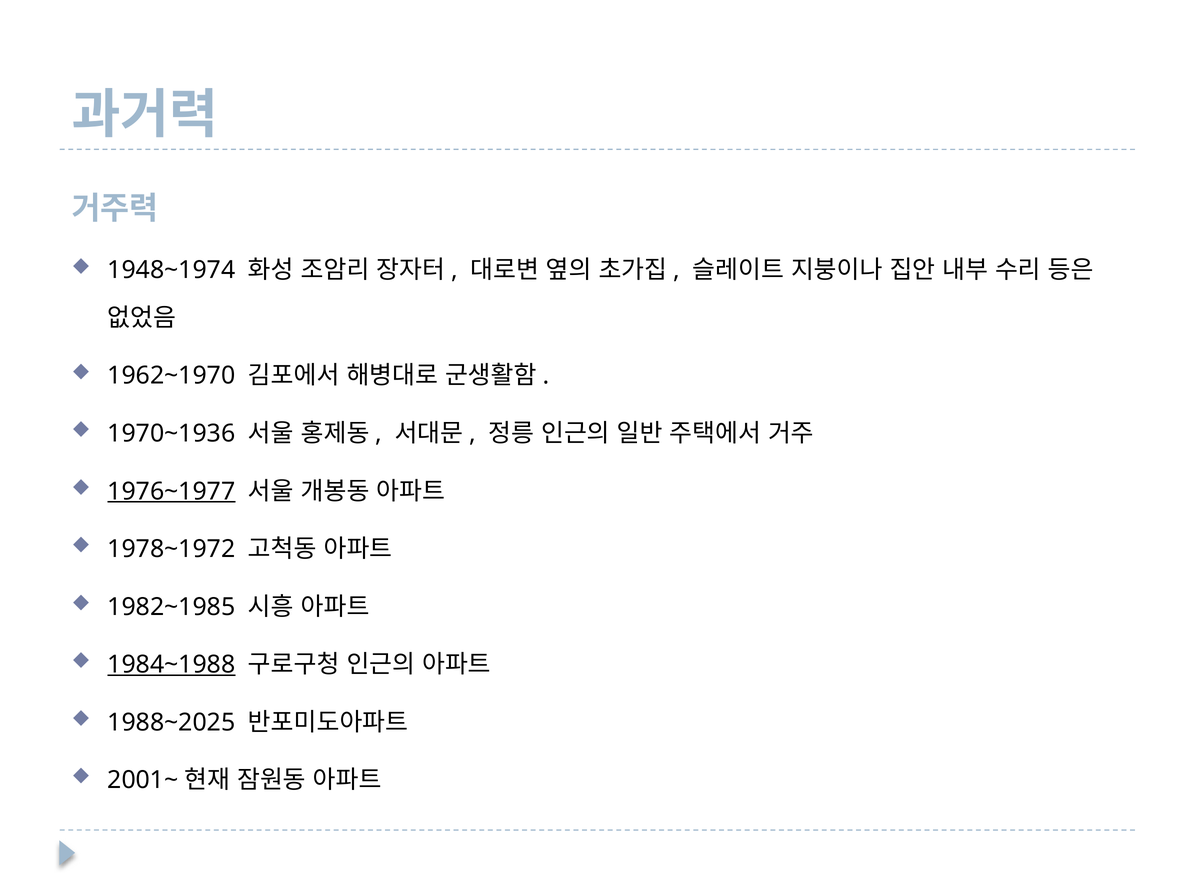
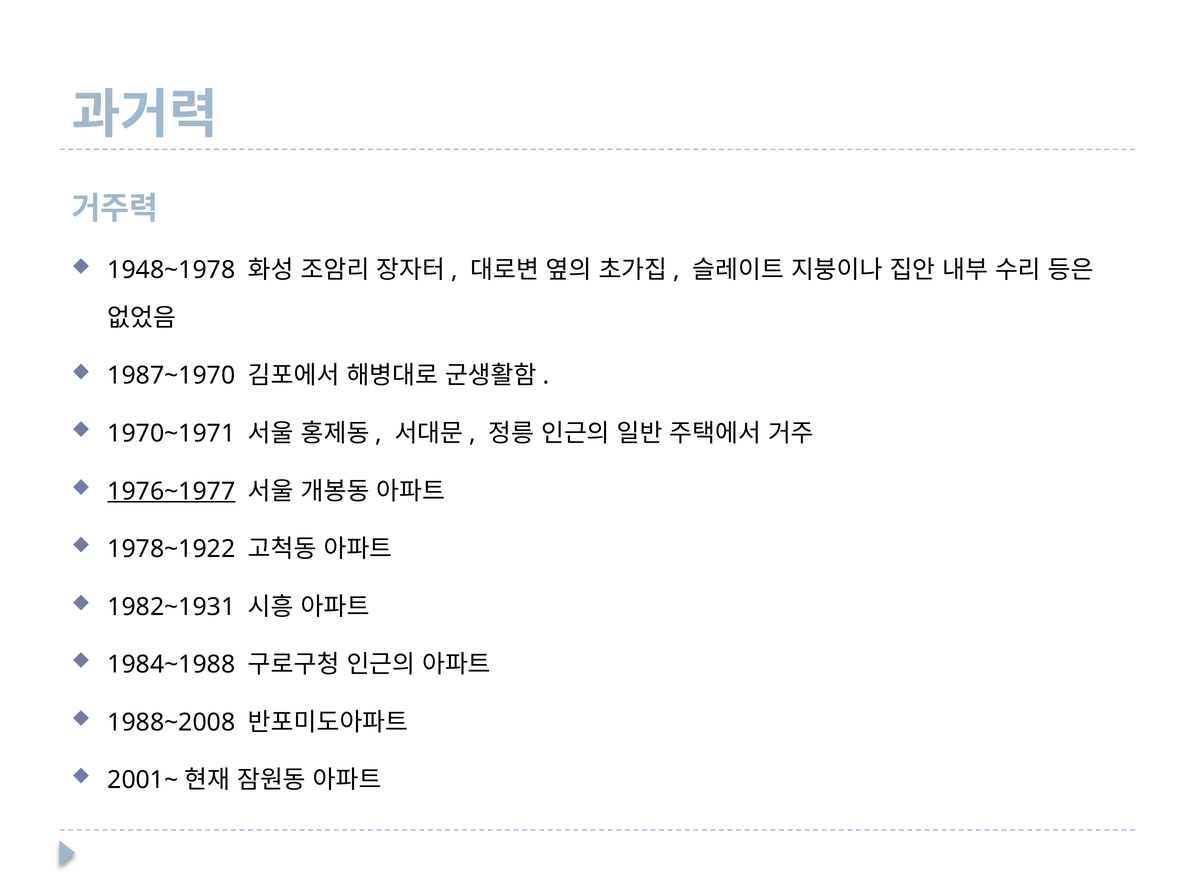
1948~1974: 1948~1974 -> 1948~1978
1962~1970: 1962~1970 -> 1987~1970
1970~1936: 1970~1936 -> 1970~1971
1978~1972: 1978~1972 -> 1978~1922
1982~1985: 1982~1985 -> 1982~1931
1984~1988 underline: present -> none
1988~2025: 1988~2025 -> 1988~2008
